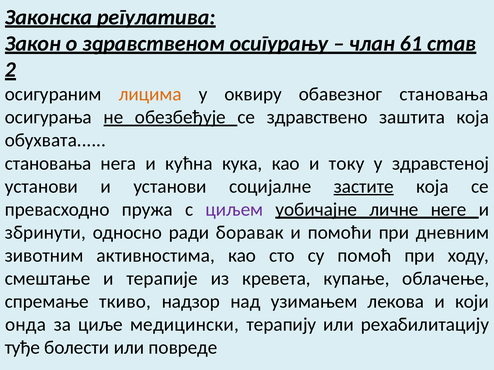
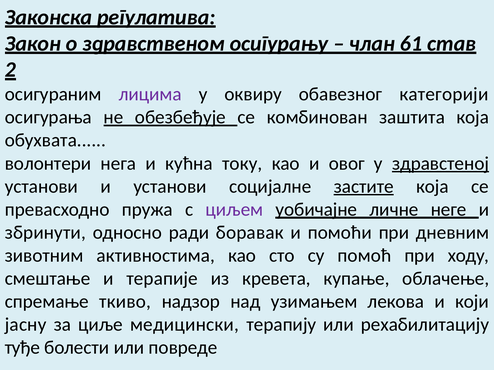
лицима colour: orange -> purple
обавезног становања: становања -> категорији
здравствено: здравствено -> комбинован
становања at (48, 164): становања -> волонтери
кука: кука -> току
току: току -> овог
здравстеној underline: none -> present
онда: онда -> јасну
